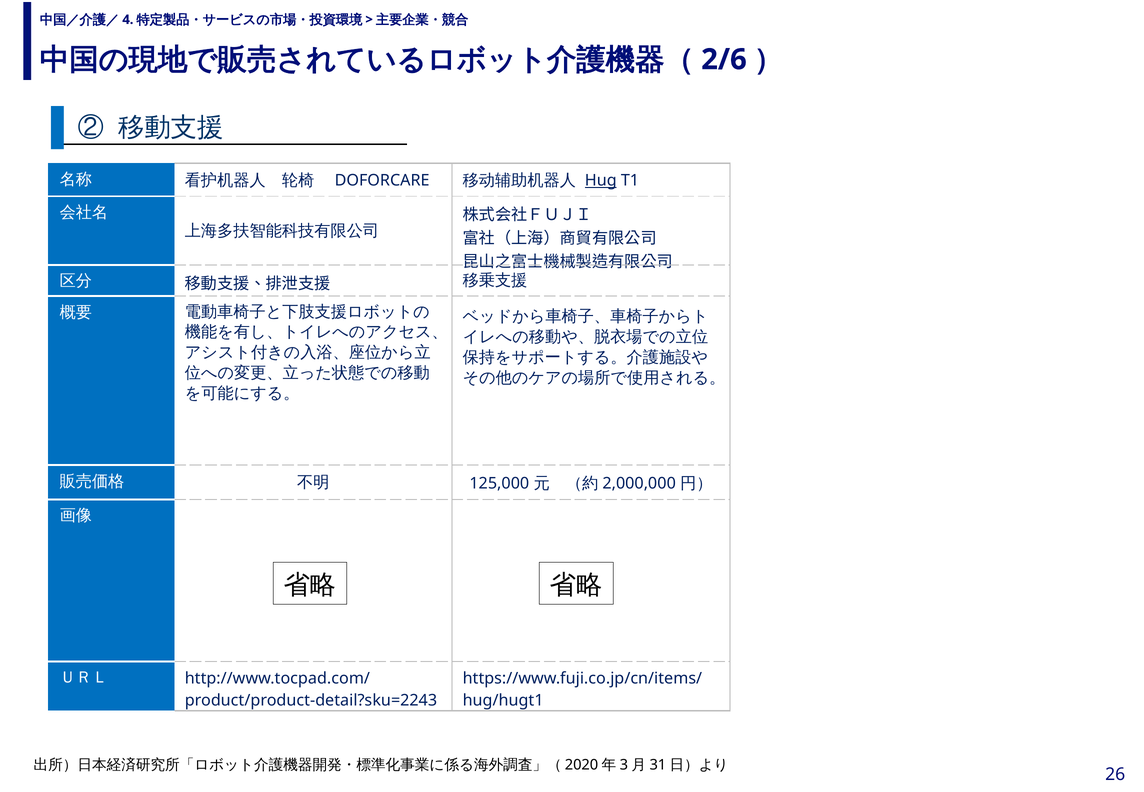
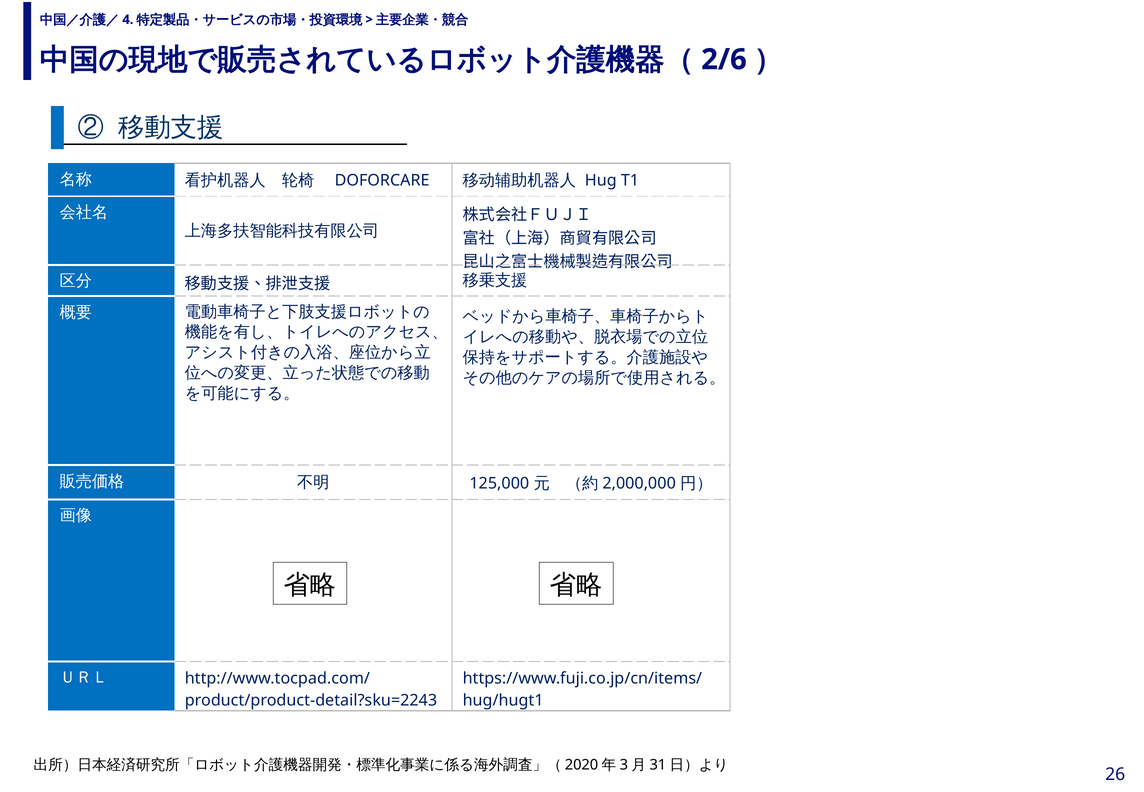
Hug underline: present -> none
